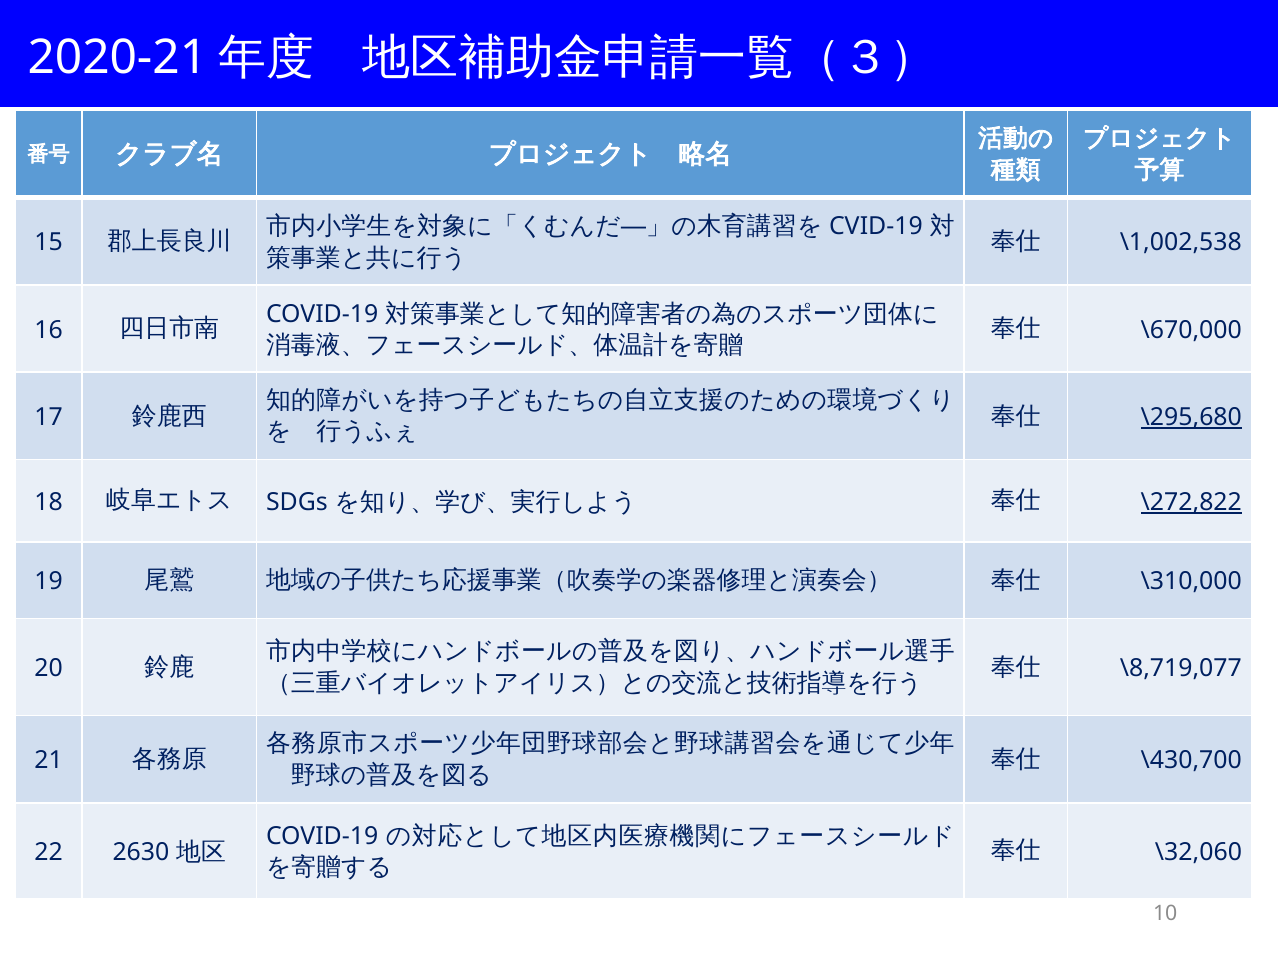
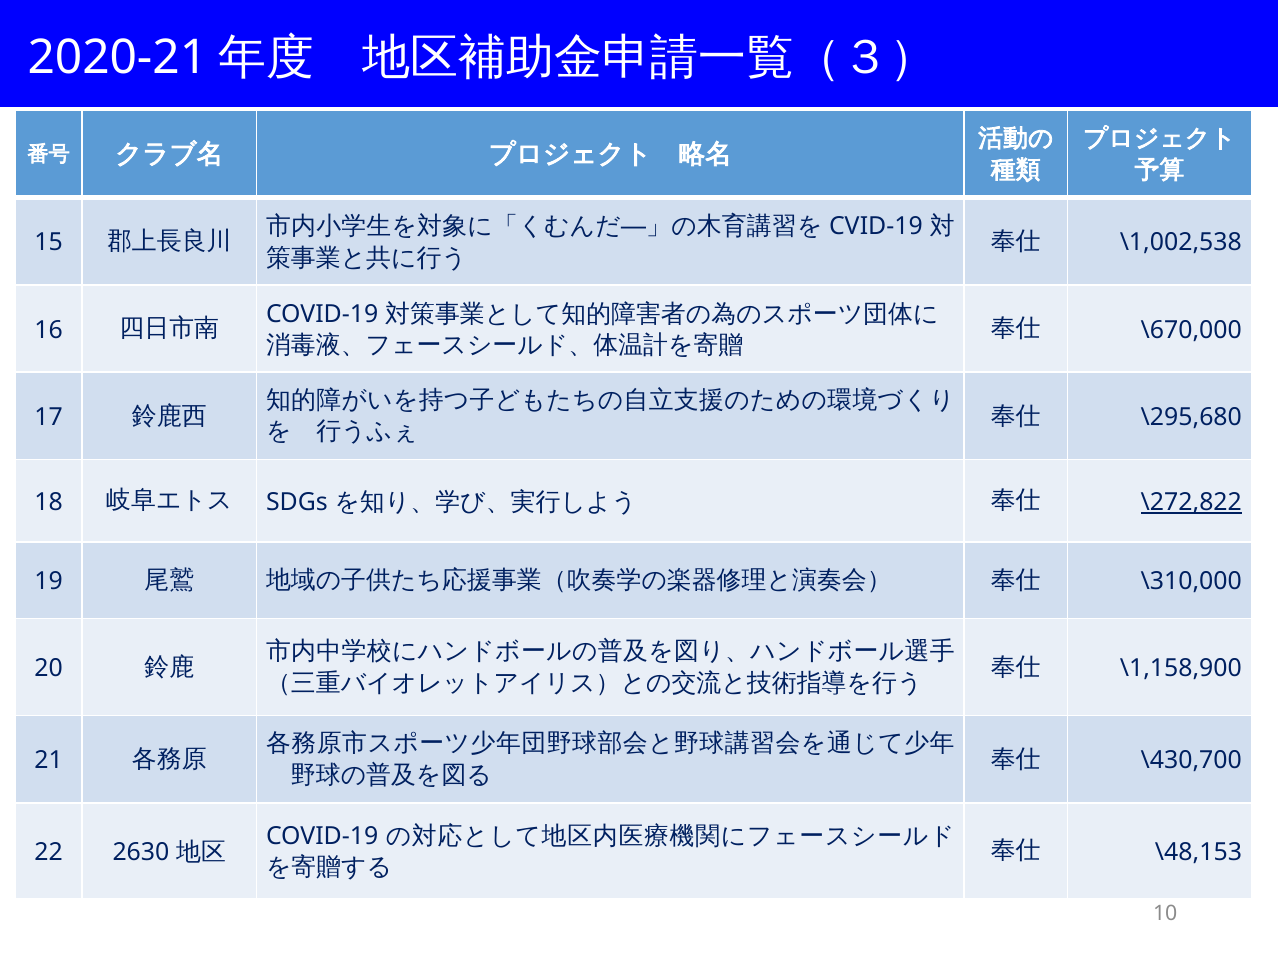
\295,680 underline: present -> none
\8,719,077: \8,719,077 -> \1,158,900
\32,060: \32,060 -> \48,153
